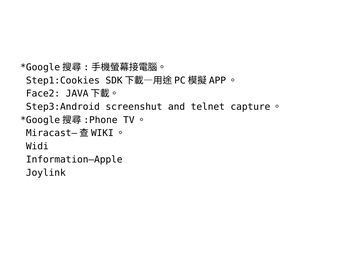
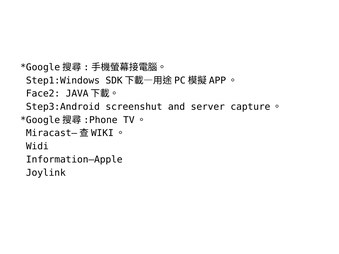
Step1:Cookies: Step1:Cookies -> Step1:Windows
telnet: telnet -> server
